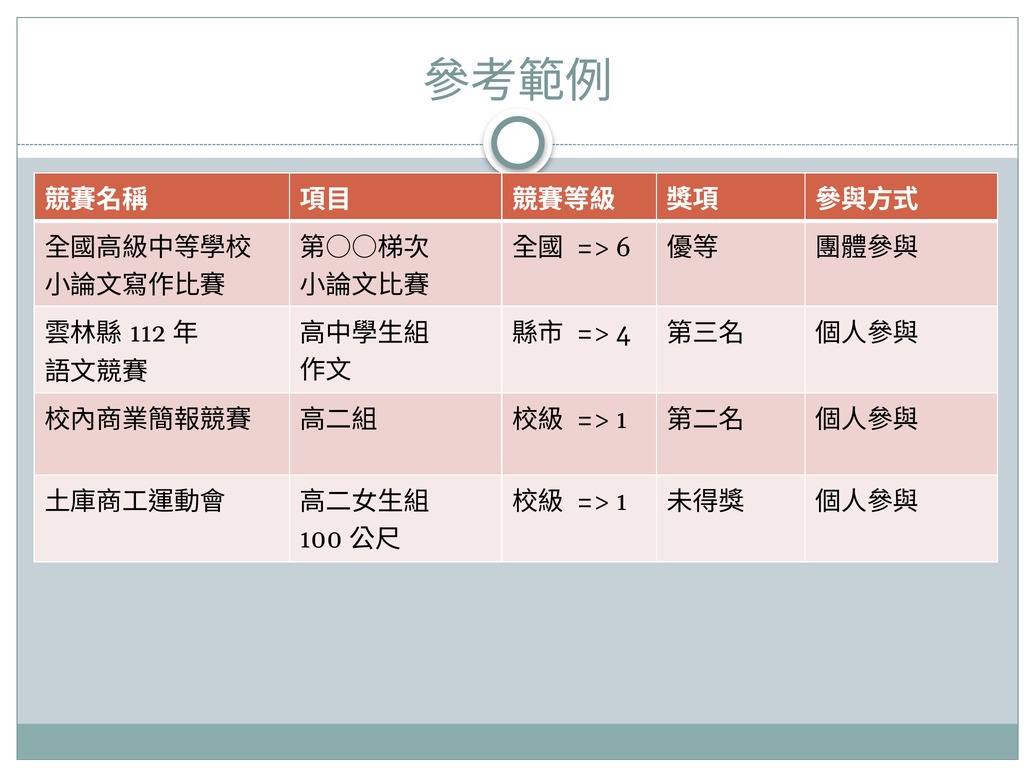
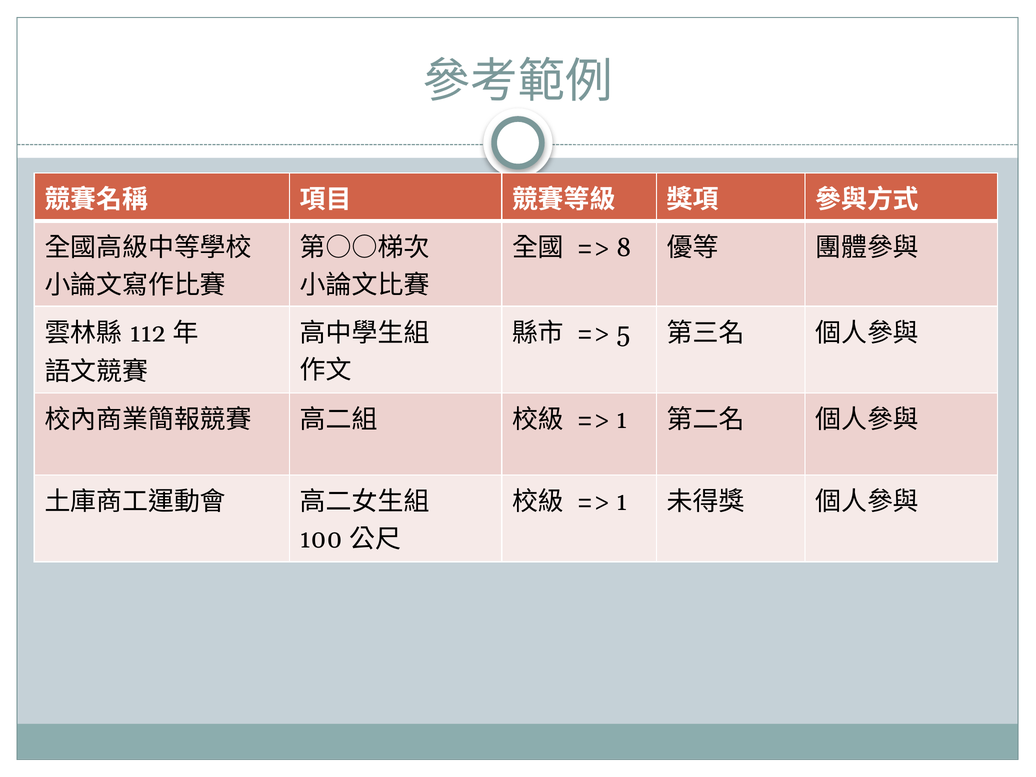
6: 6 -> 8
4: 4 -> 5
